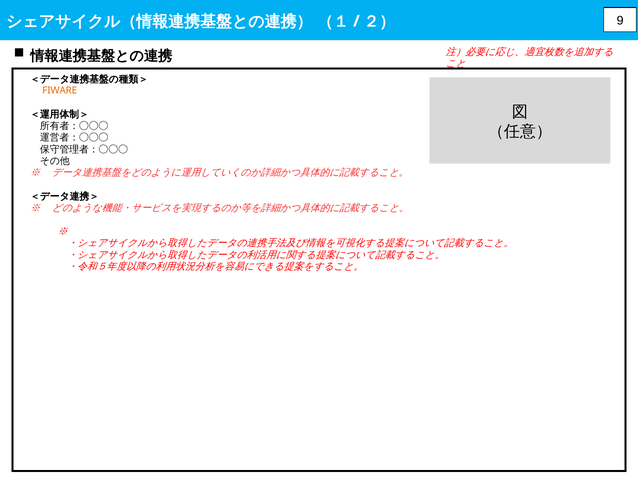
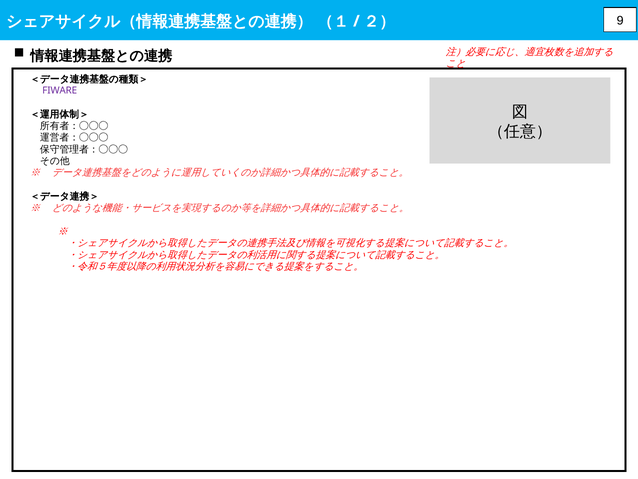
FIWARE colour: orange -> purple
